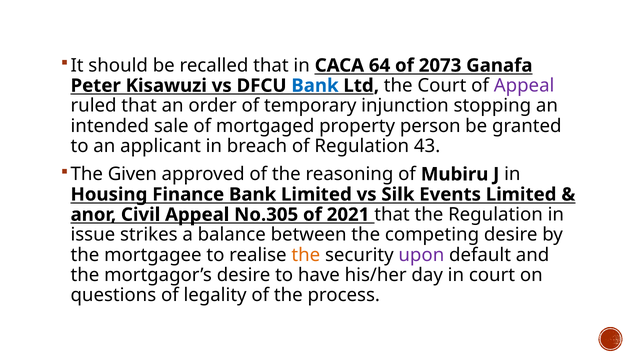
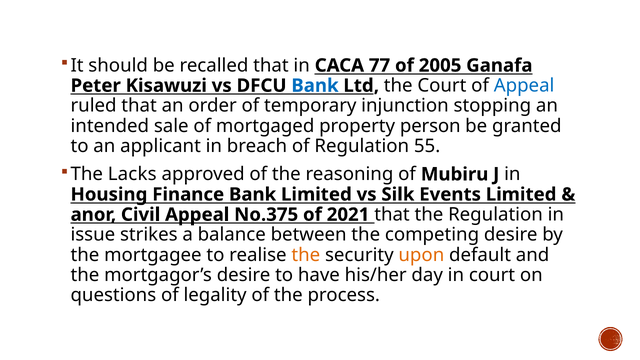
64: 64 -> 77
2073: 2073 -> 2005
Appeal at (524, 86) colour: purple -> blue
43: 43 -> 55
Given: Given -> Lacks
No.305: No.305 -> No.375
upon colour: purple -> orange
